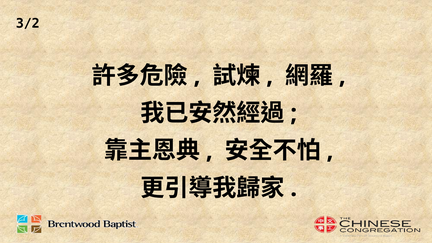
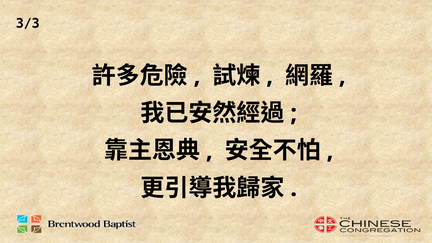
3/2: 3/2 -> 3/3
